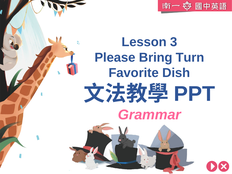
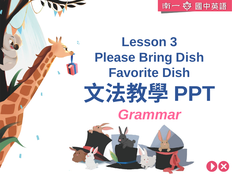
Bring Turn: Turn -> Dish
